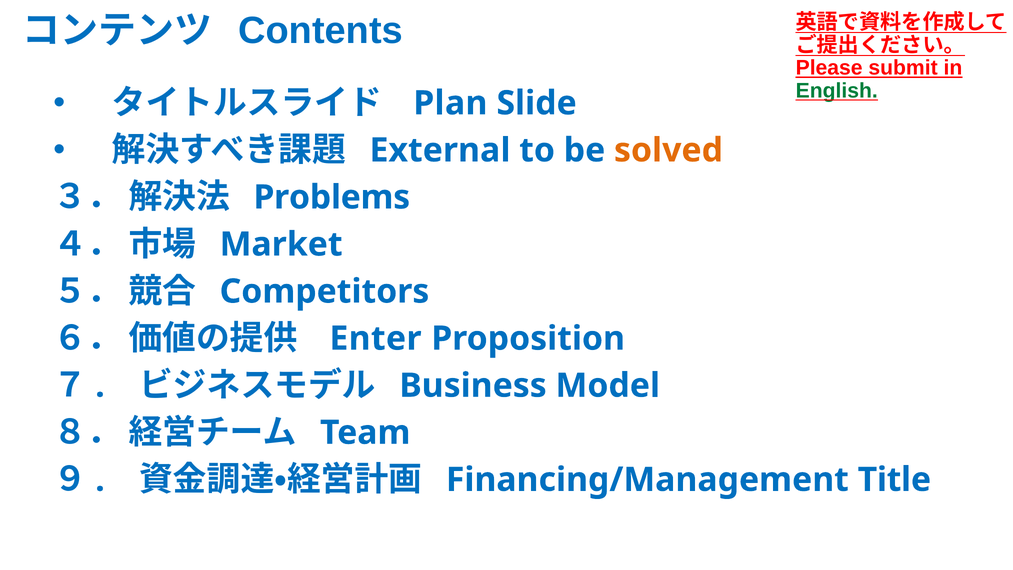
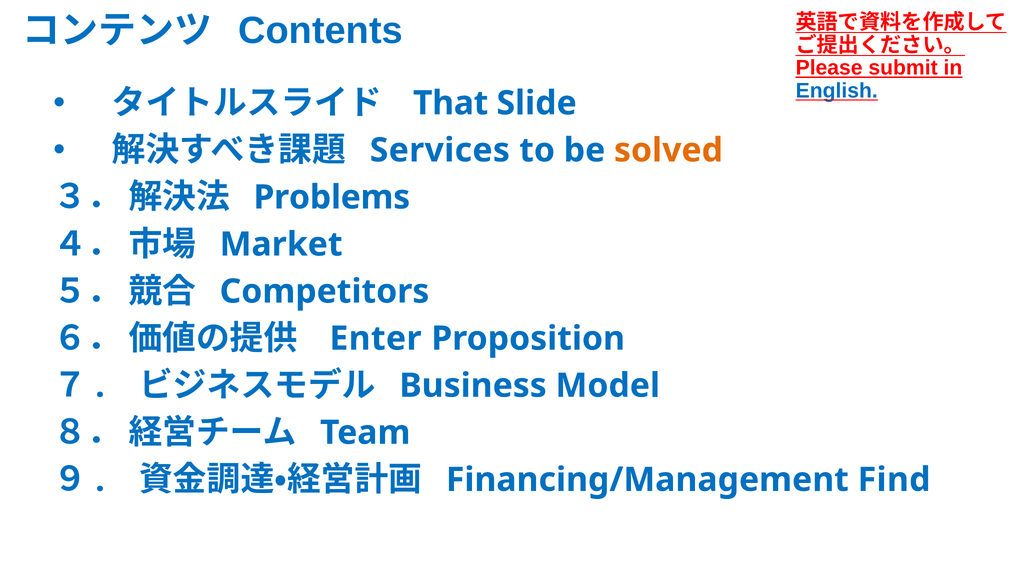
English colour: green -> blue
Plan: Plan -> That
External: External -> Services
Title: Title -> Find
